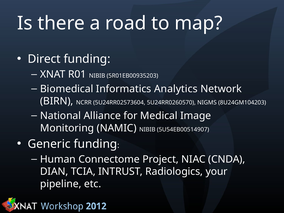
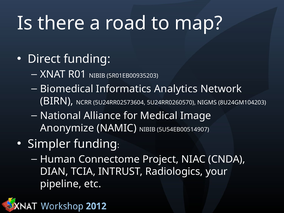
Monitoring: Monitoring -> Anonymize
Generic: Generic -> Simpler
